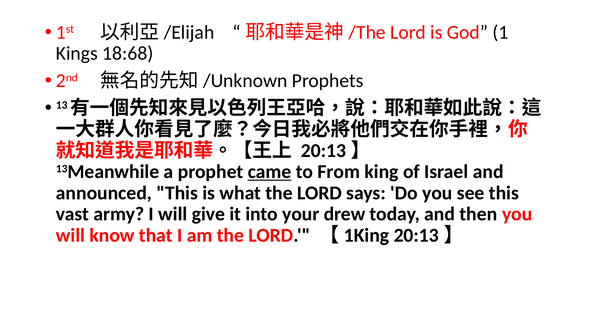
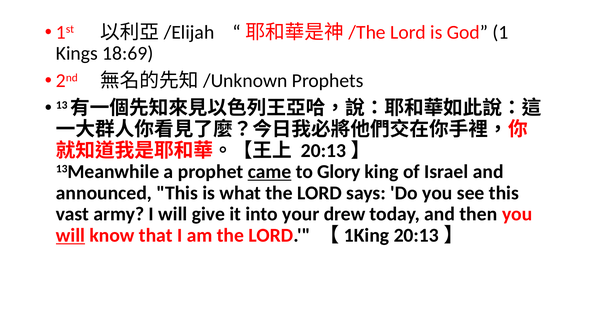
18:68: 18:68 -> 18:69
From: From -> Glory
will at (70, 236) underline: none -> present
